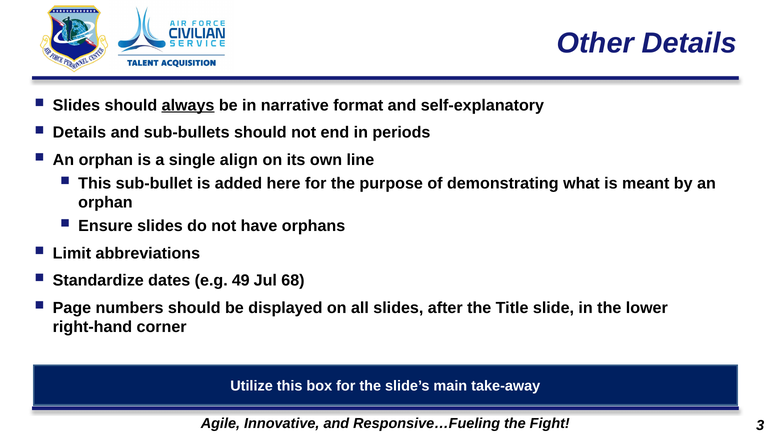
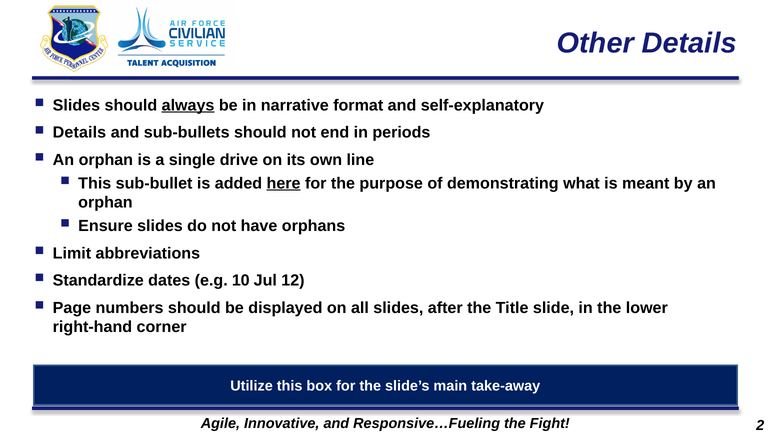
align: align -> drive
here underline: none -> present
49: 49 -> 10
68: 68 -> 12
3: 3 -> 2
